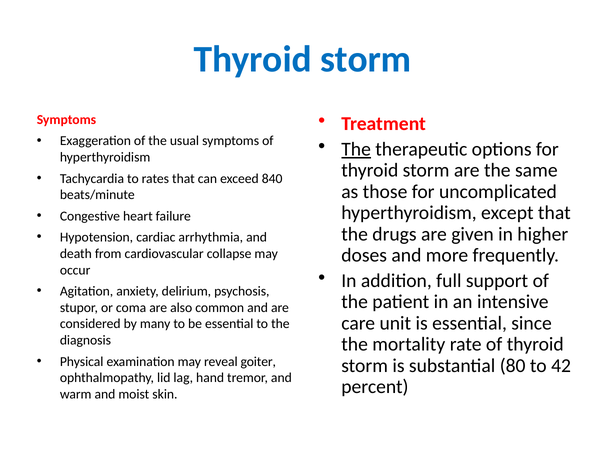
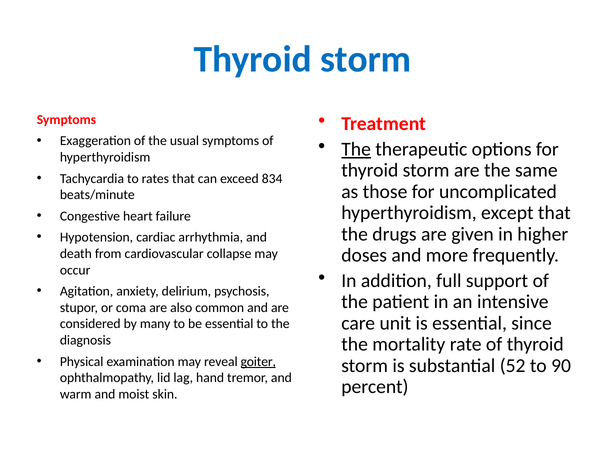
840: 840 -> 834
goiter underline: none -> present
80: 80 -> 52
42: 42 -> 90
